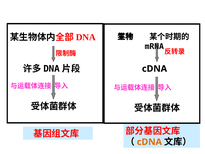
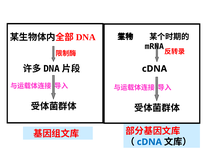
cDNA at (149, 142) colour: orange -> blue
